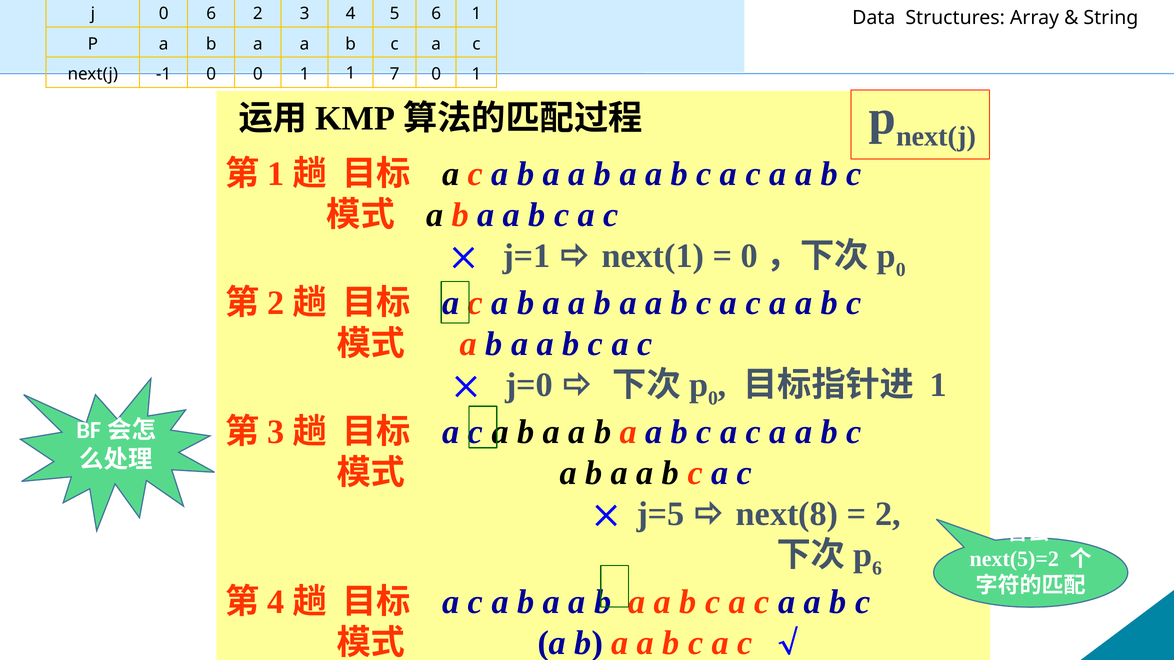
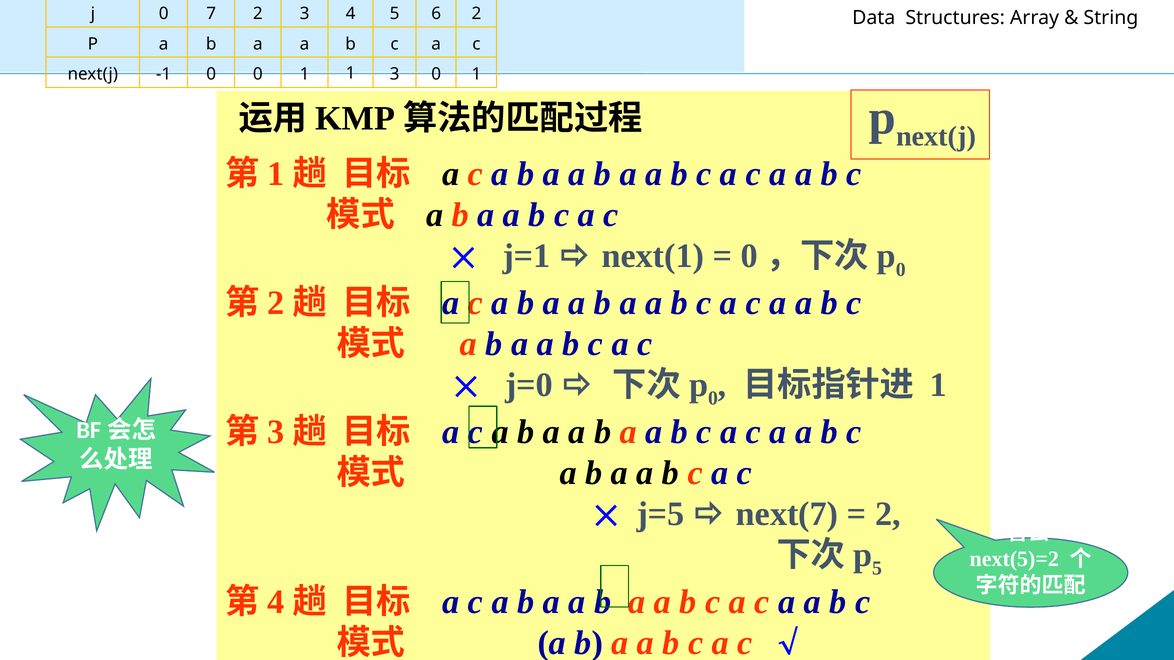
0 6: 6 -> 7
6 1: 1 -> 2
1 7: 7 -> 3
next(8: next(8 -> next(7
p 6: 6 -> 5
